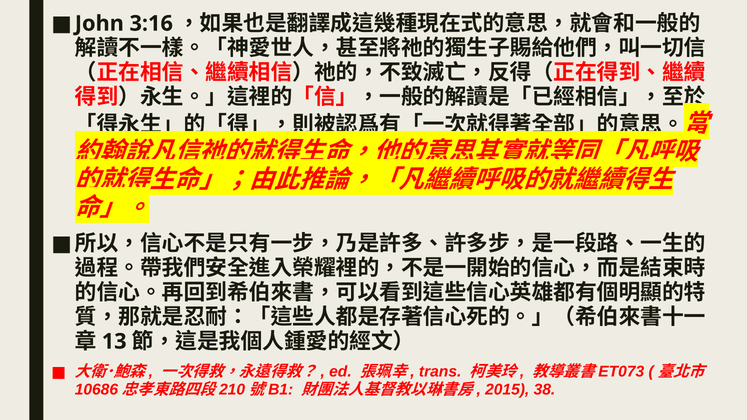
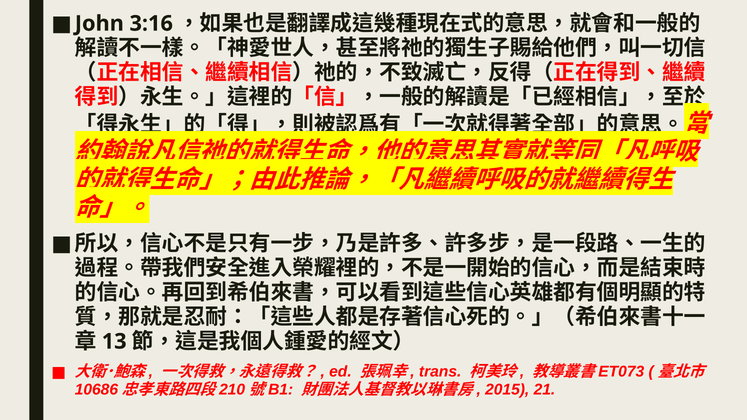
38: 38 -> 21
